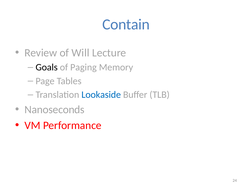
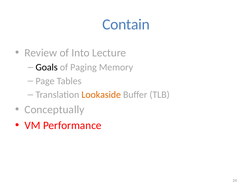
Will: Will -> Into
Lookaside colour: blue -> orange
Nanoseconds: Nanoseconds -> Conceptually
